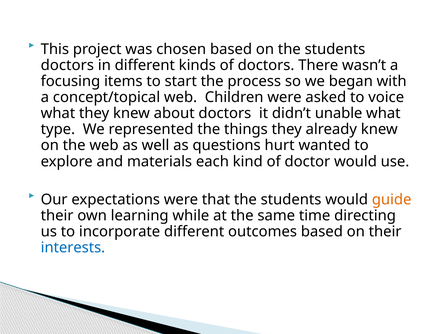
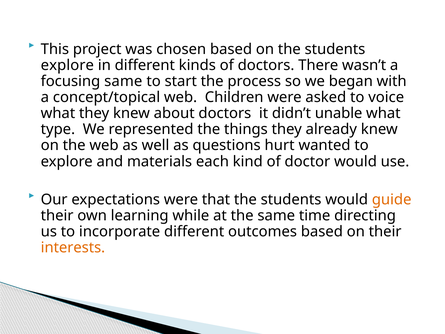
doctors at (67, 65): doctors -> explore
focusing items: items -> same
interests colour: blue -> orange
